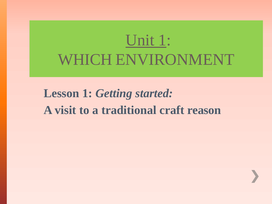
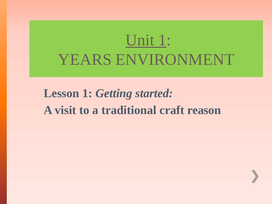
WHICH: WHICH -> YEARS
